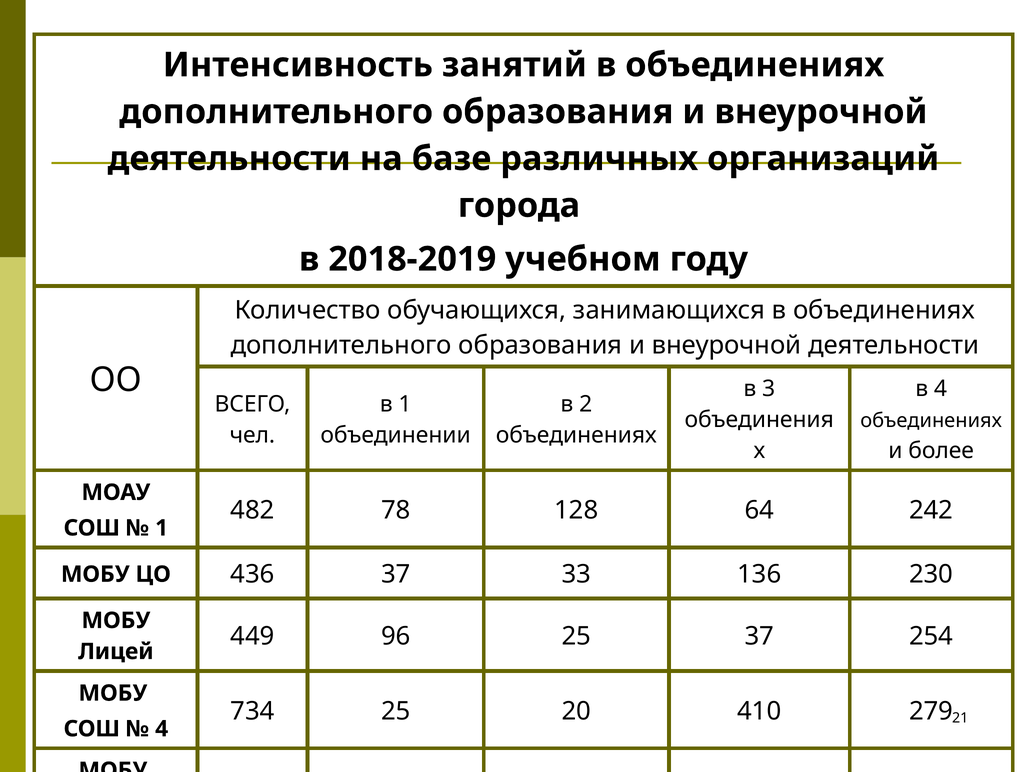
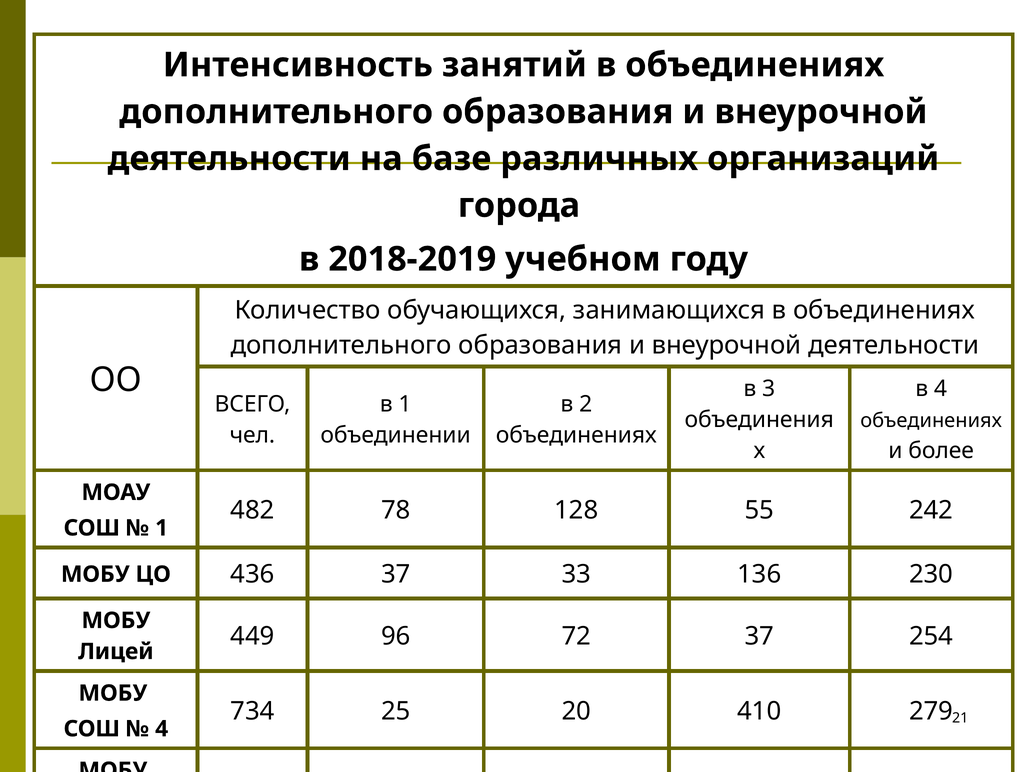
64: 64 -> 55
96 25: 25 -> 72
